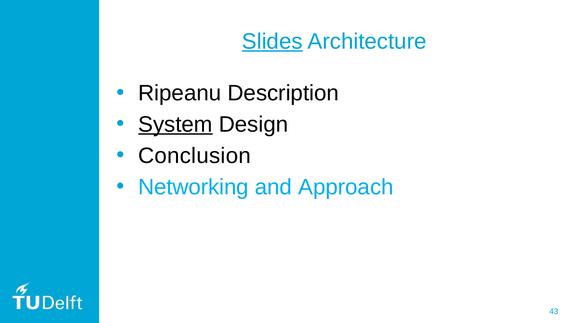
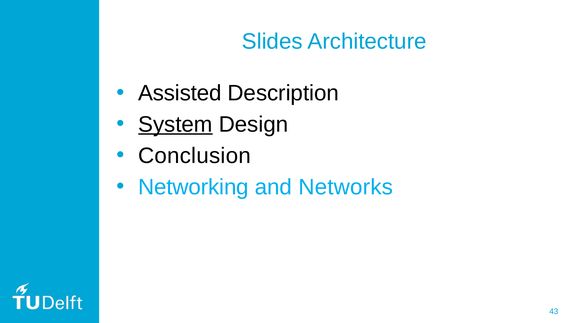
Slides underline: present -> none
Ripeanu: Ripeanu -> Assisted
Approach: Approach -> Networks
